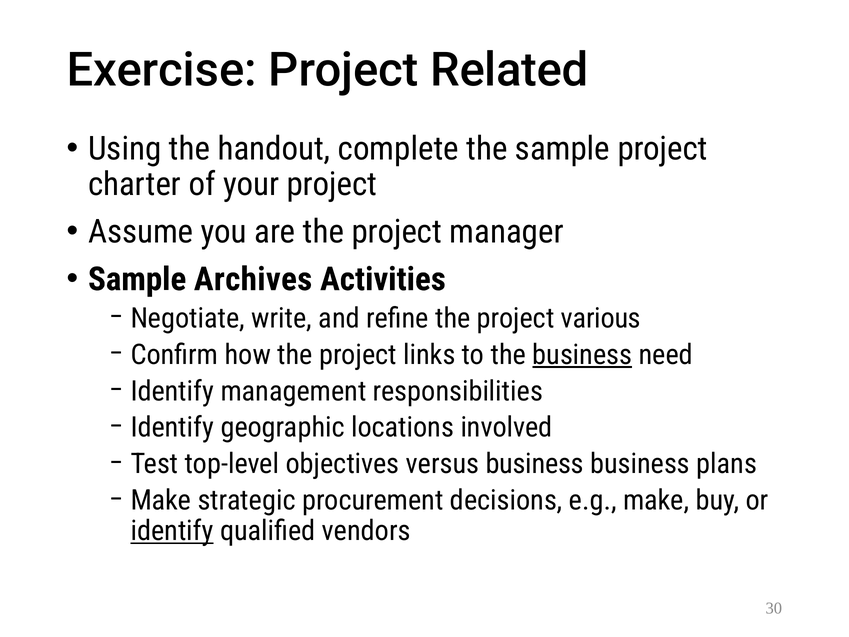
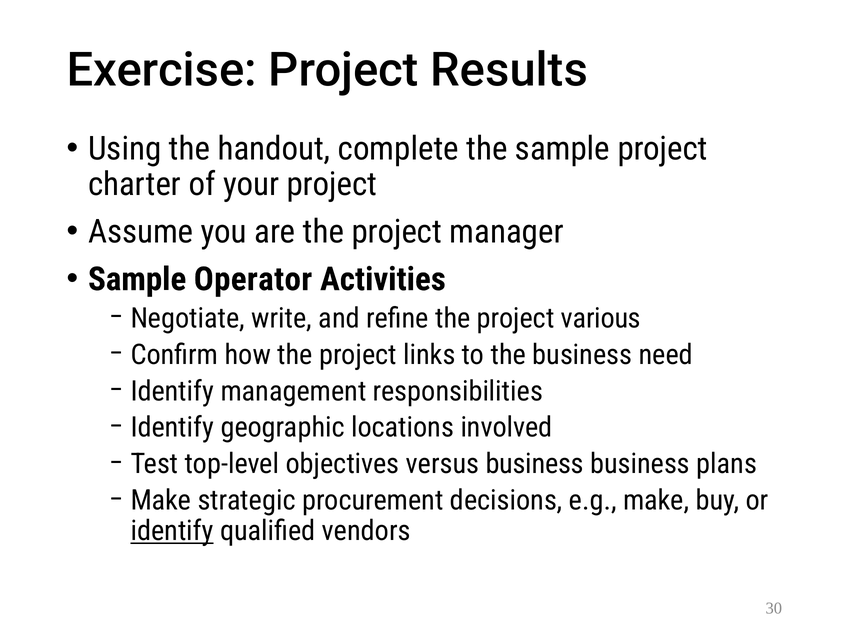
Related: Related -> Results
Archives: Archives -> Operator
business at (582, 355) underline: present -> none
